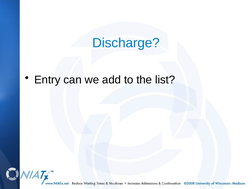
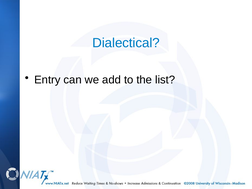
Discharge: Discharge -> Dialectical
